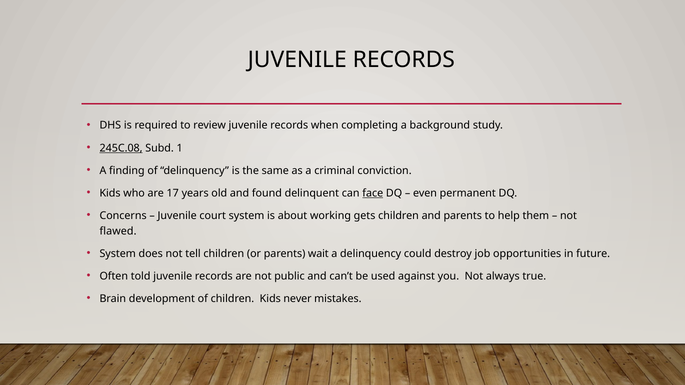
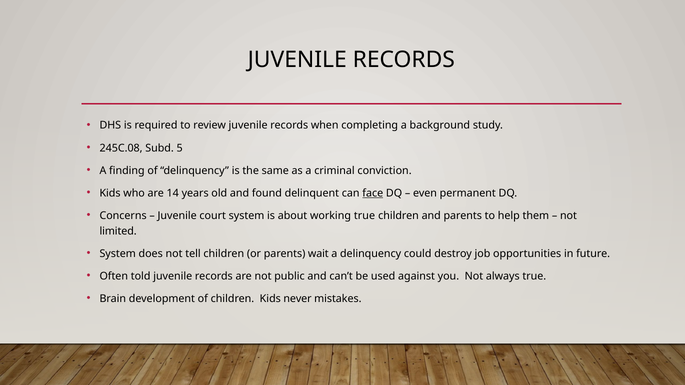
245C.08 underline: present -> none
1: 1 -> 5
17: 17 -> 14
working gets: gets -> true
flawed: flawed -> limited
